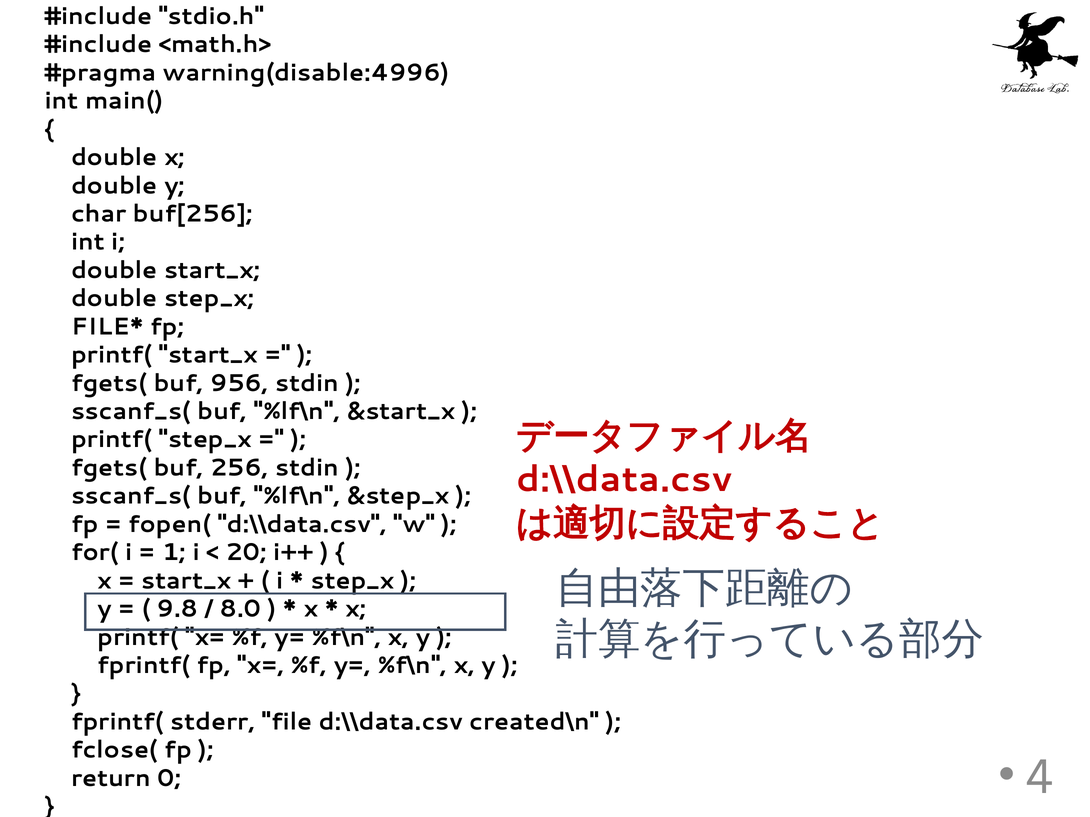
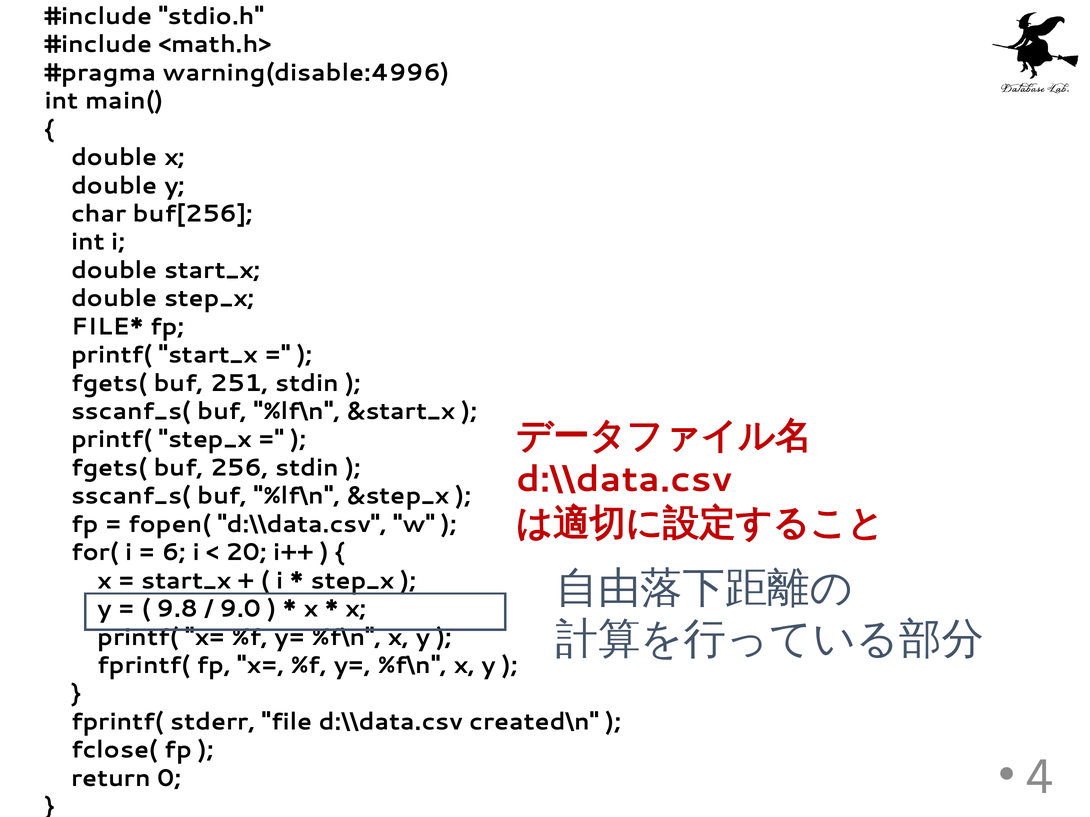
956: 956 -> 251
1: 1 -> 6
8.0: 8.0 -> 9.0
